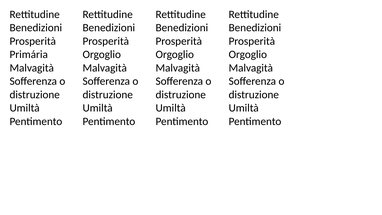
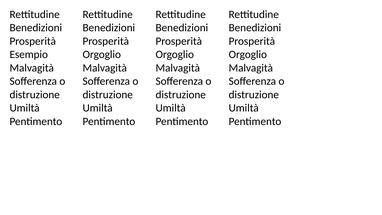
Primária: Primária -> Esempio
